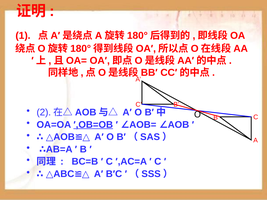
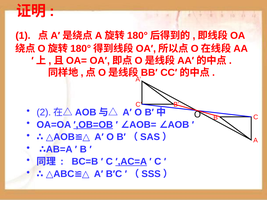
′,AC=A underline: none -> present
